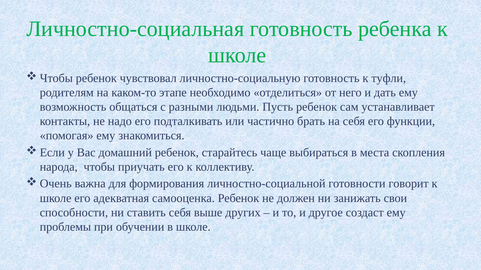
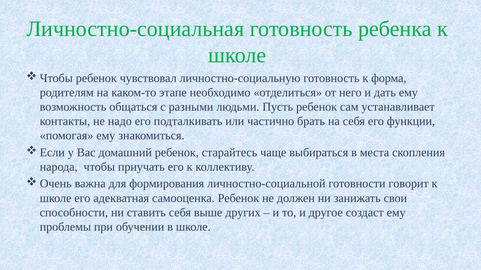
туфли: туфли -> форма
